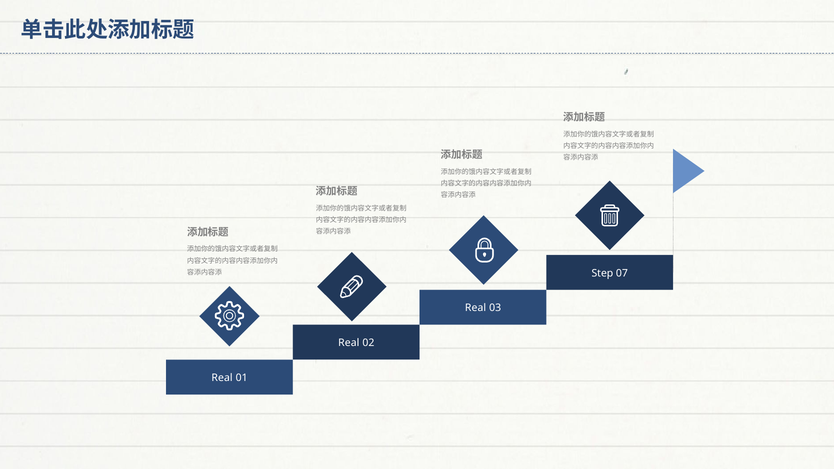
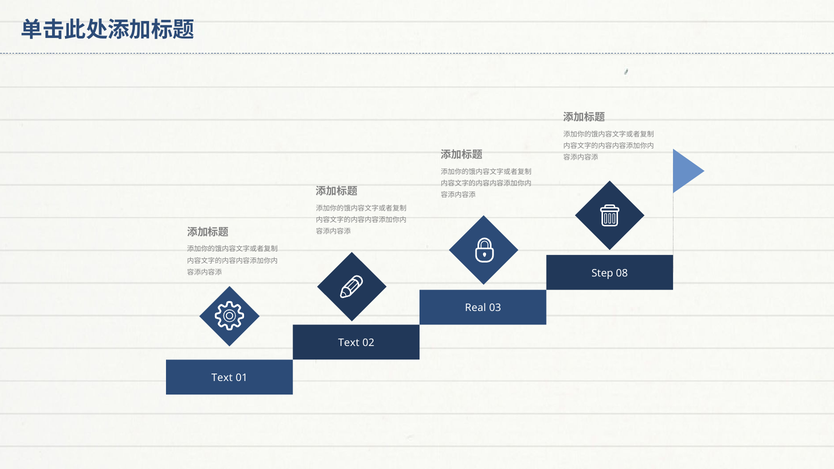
07: 07 -> 08
Real at (349, 343): Real -> Text
Real at (222, 378): Real -> Text
